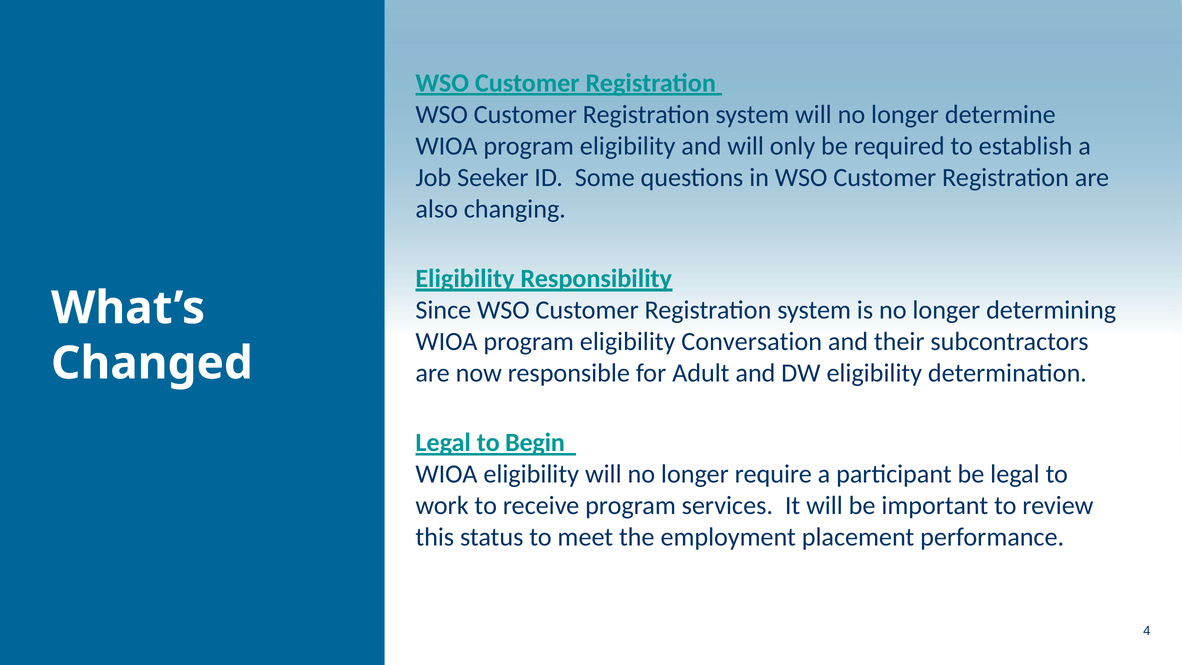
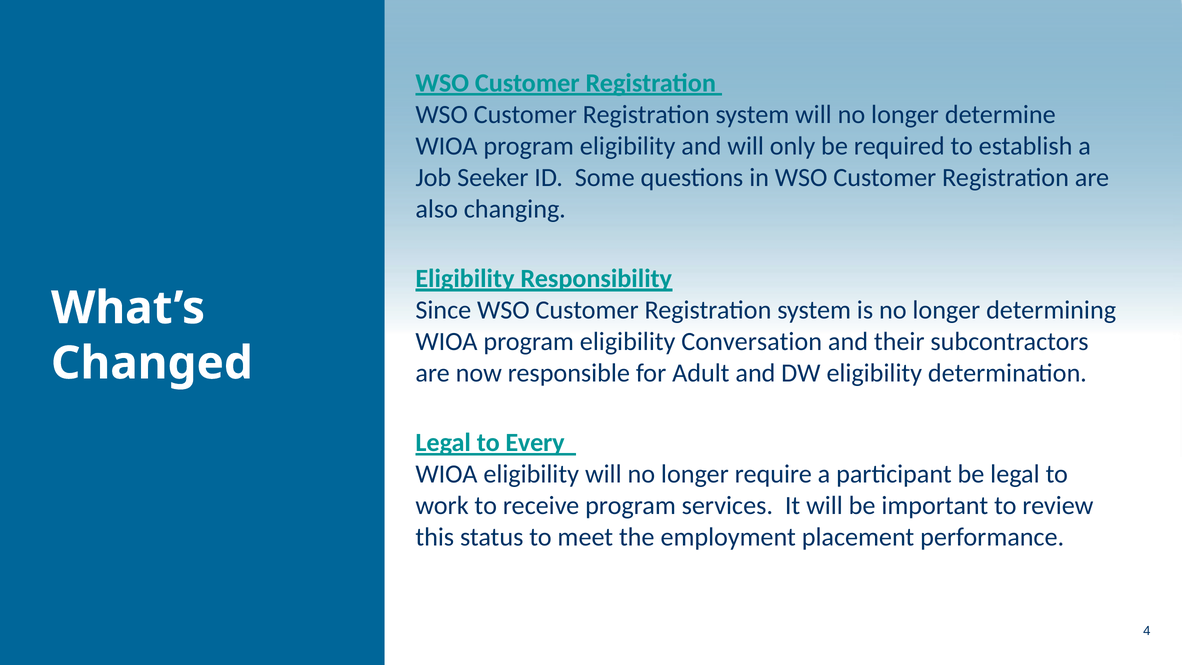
Begin: Begin -> Every
